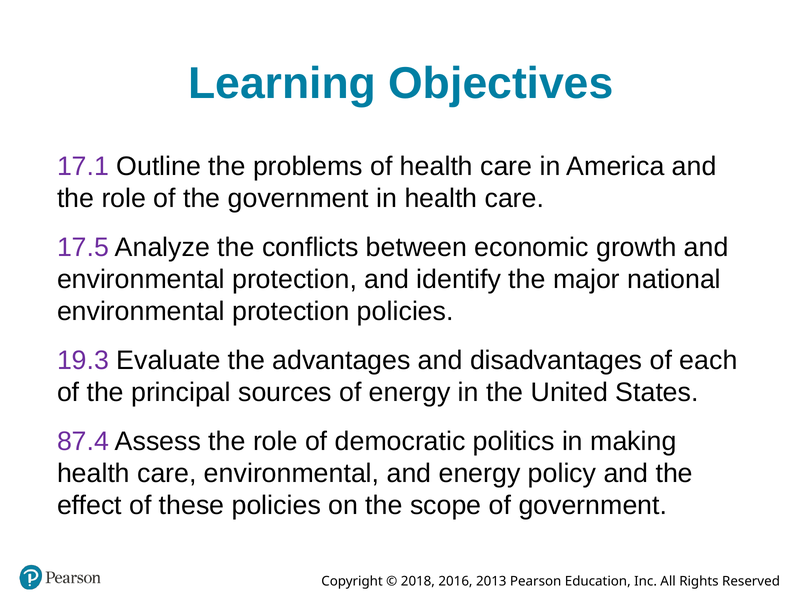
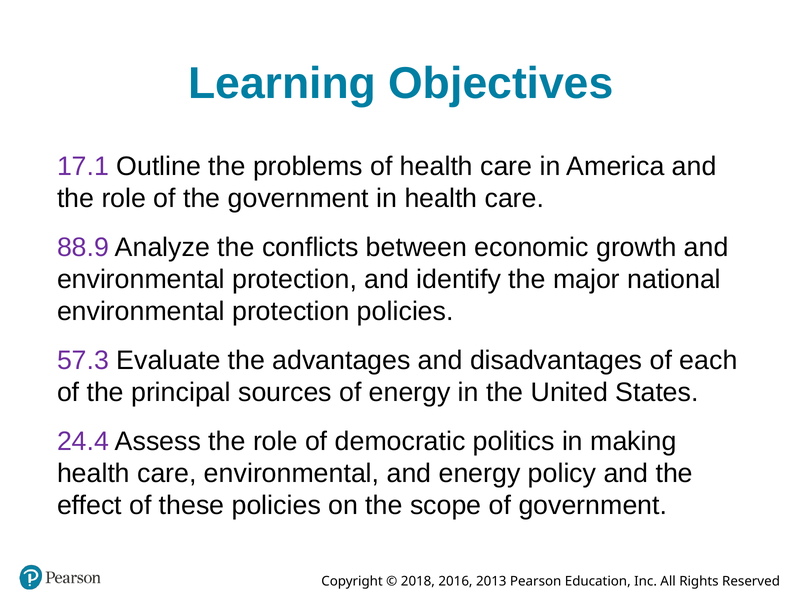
17.5: 17.5 -> 88.9
19.3: 19.3 -> 57.3
87.4: 87.4 -> 24.4
